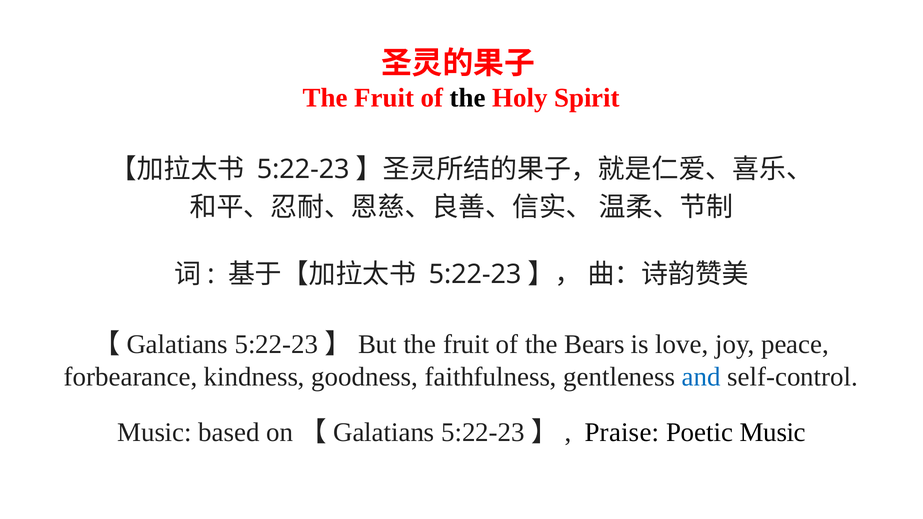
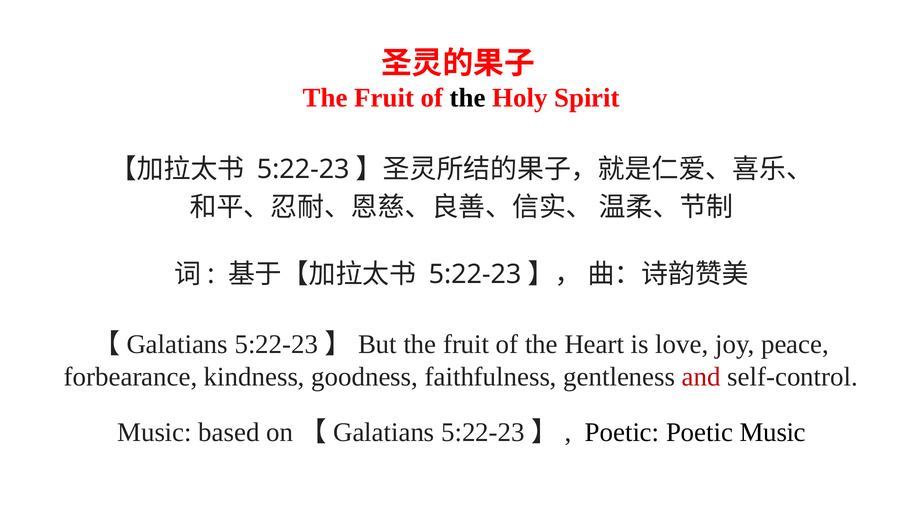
Bears: Bears -> Heart
and colour: blue -> red
Praise at (622, 432): Praise -> Poetic
